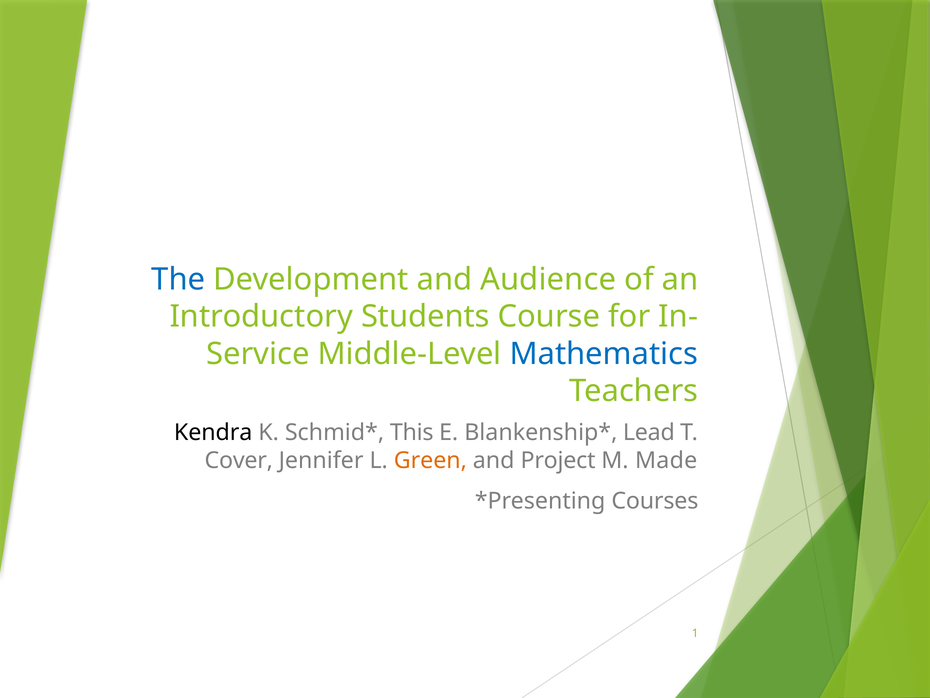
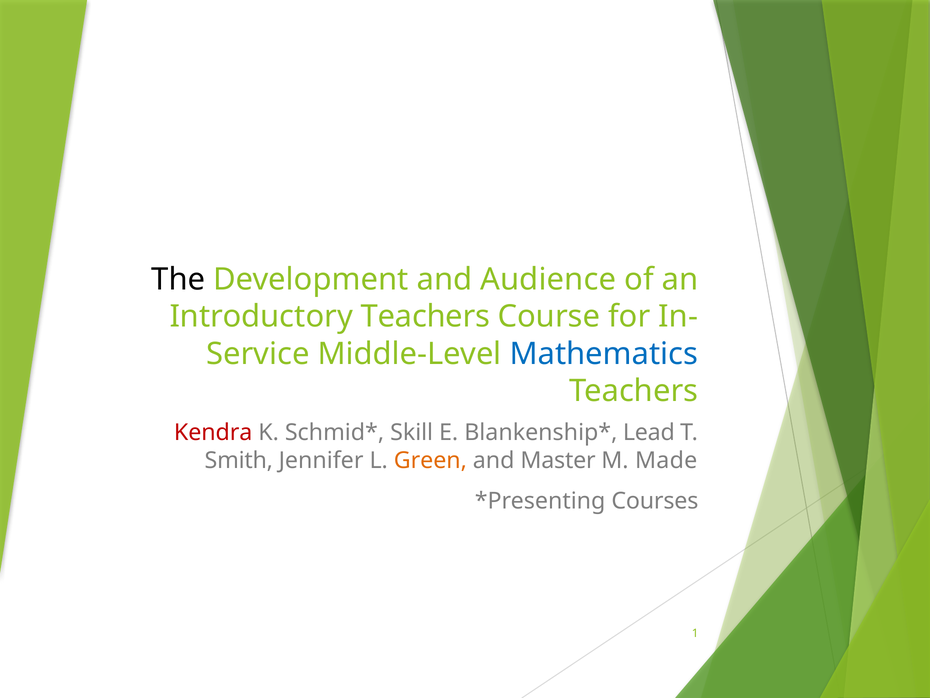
The colour: blue -> black
Introductory Students: Students -> Teachers
Kendra colour: black -> red
This: This -> Skill
Cover: Cover -> Smith
Project: Project -> Master
